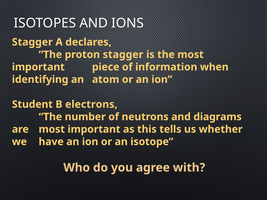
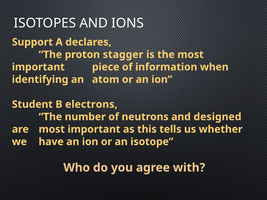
Stagger at (32, 42): Stagger -> Support
diagrams: diagrams -> designed
